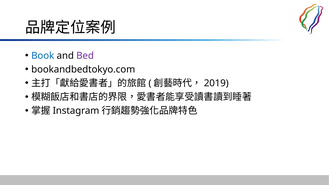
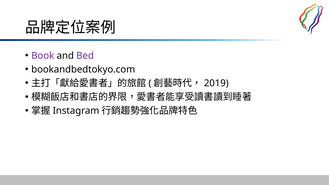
Book colour: blue -> purple
